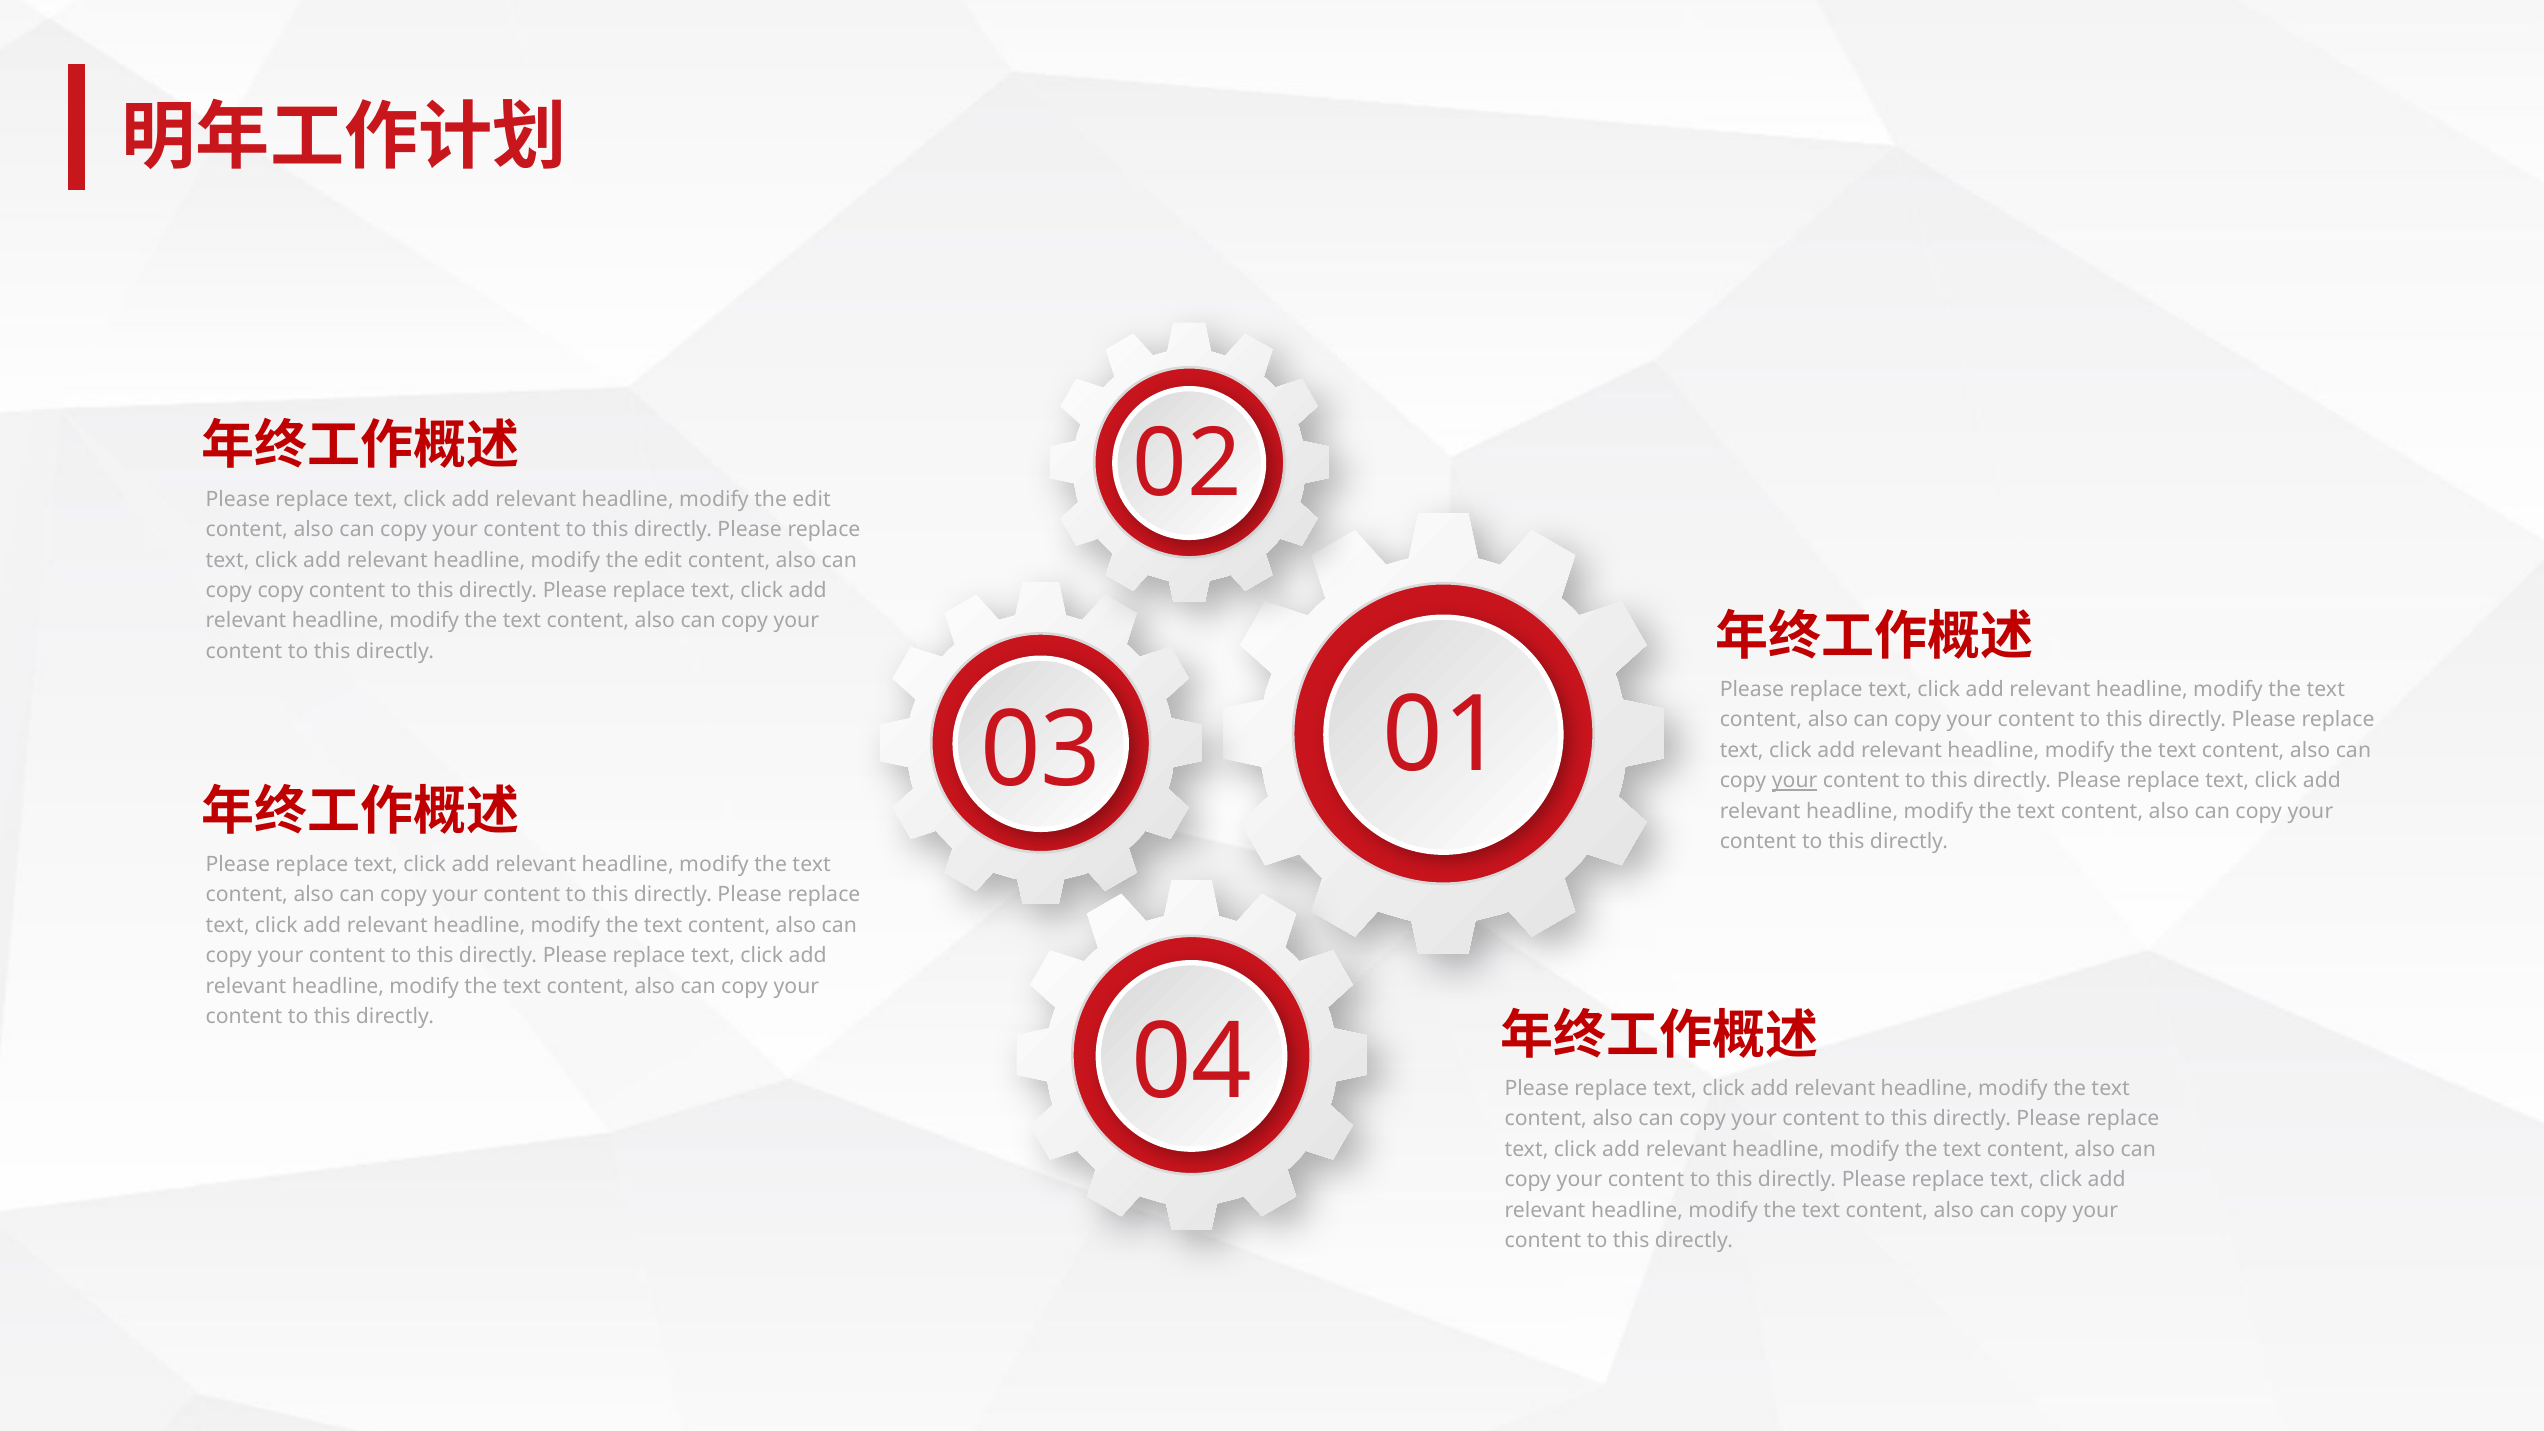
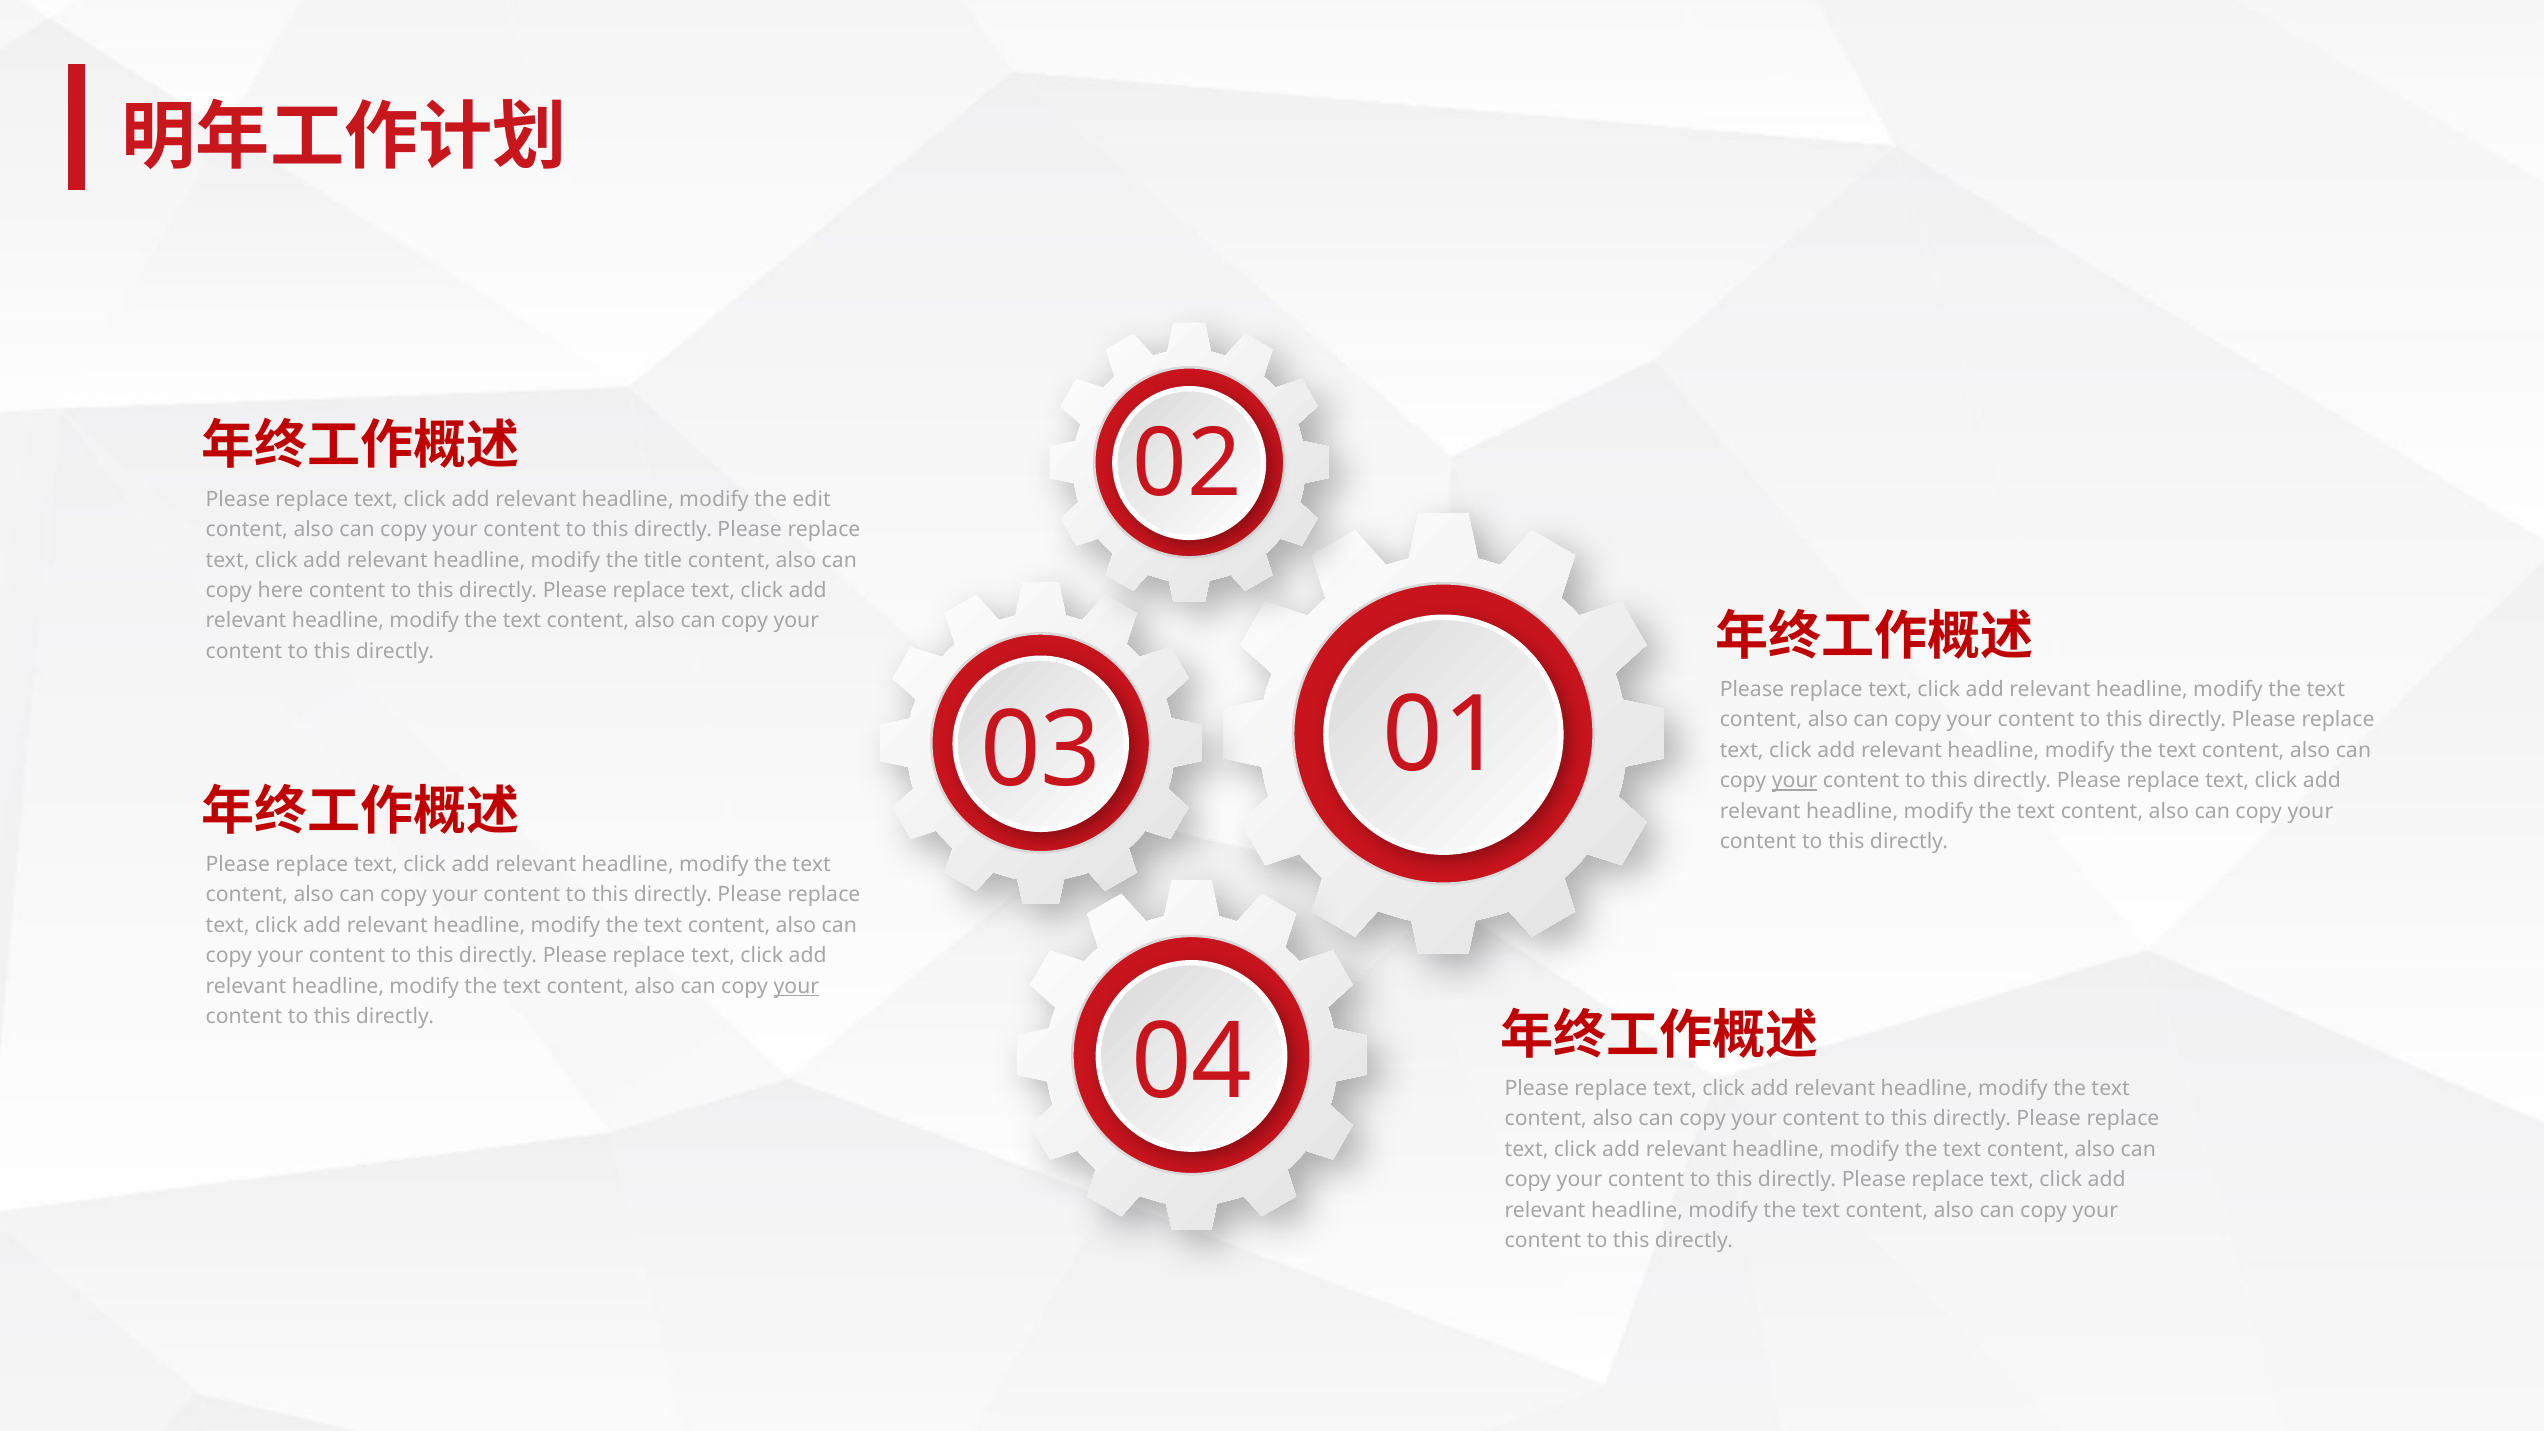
edit at (663, 560): edit -> title
copy copy: copy -> here
your at (796, 986) underline: none -> present
